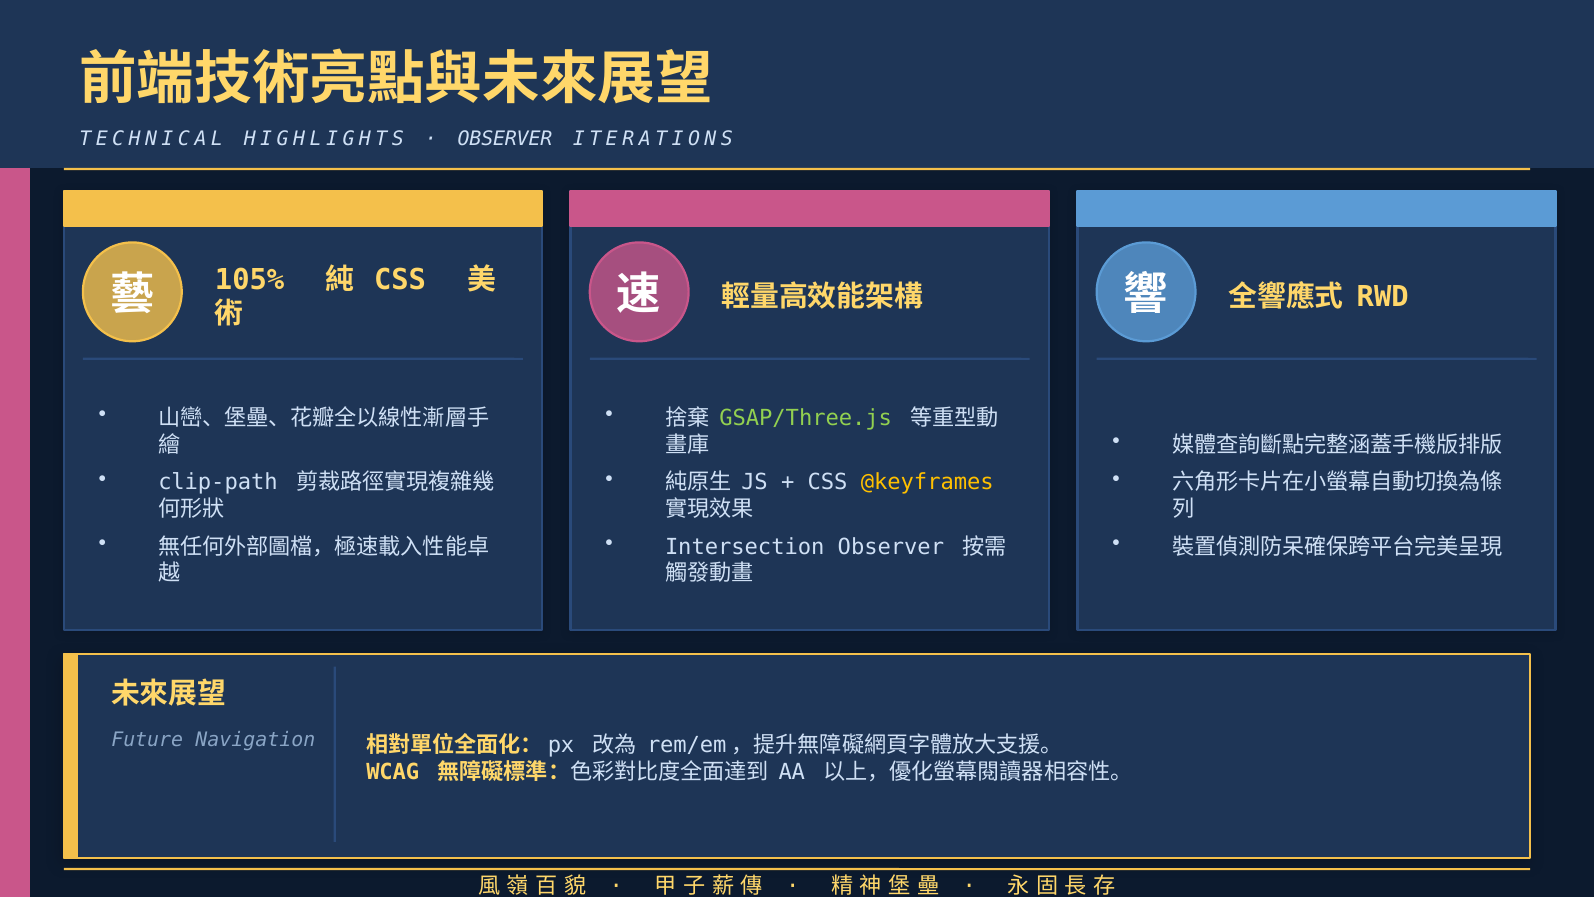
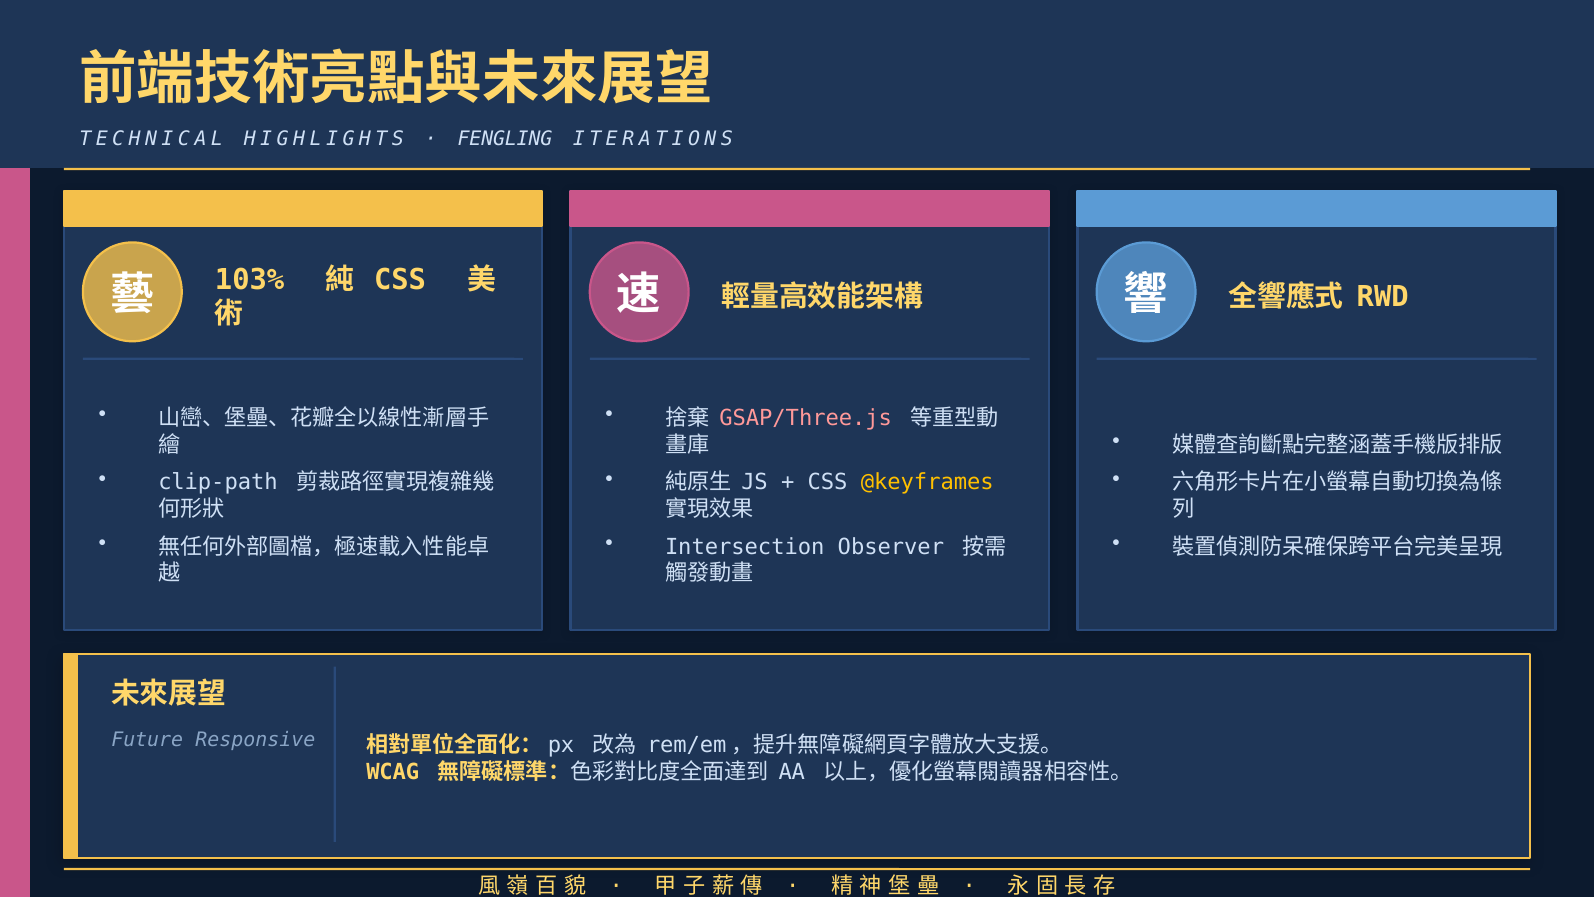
OBSERVER at (505, 138): OBSERVER -> FENGLING
105%: 105% -> 103%
GSAP/Three.js colour: light green -> pink
Navigation: Navigation -> Responsive
